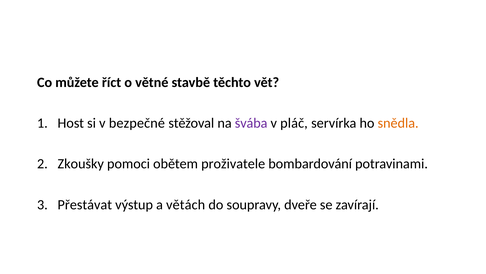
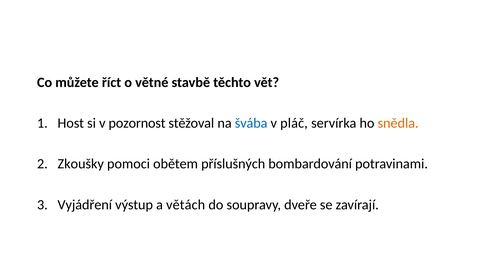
bezpečné: bezpečné -> pozornost
švába colour: purple -> blue
proživatele: proživatele -> příslušných
Přestávat: Přestávat -> Vyjádření
